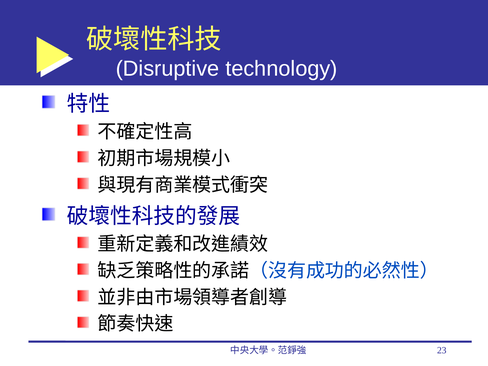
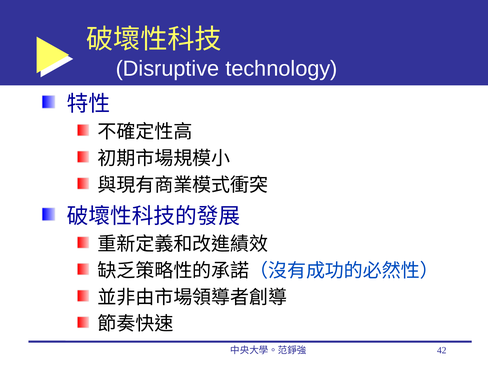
23: 23 -> 42
